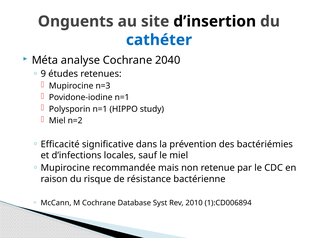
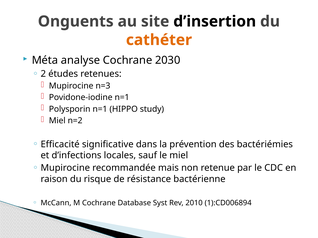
cathéter colour: blue -> orange
2040: 2040 -> 2030
9: 9 -> 2
